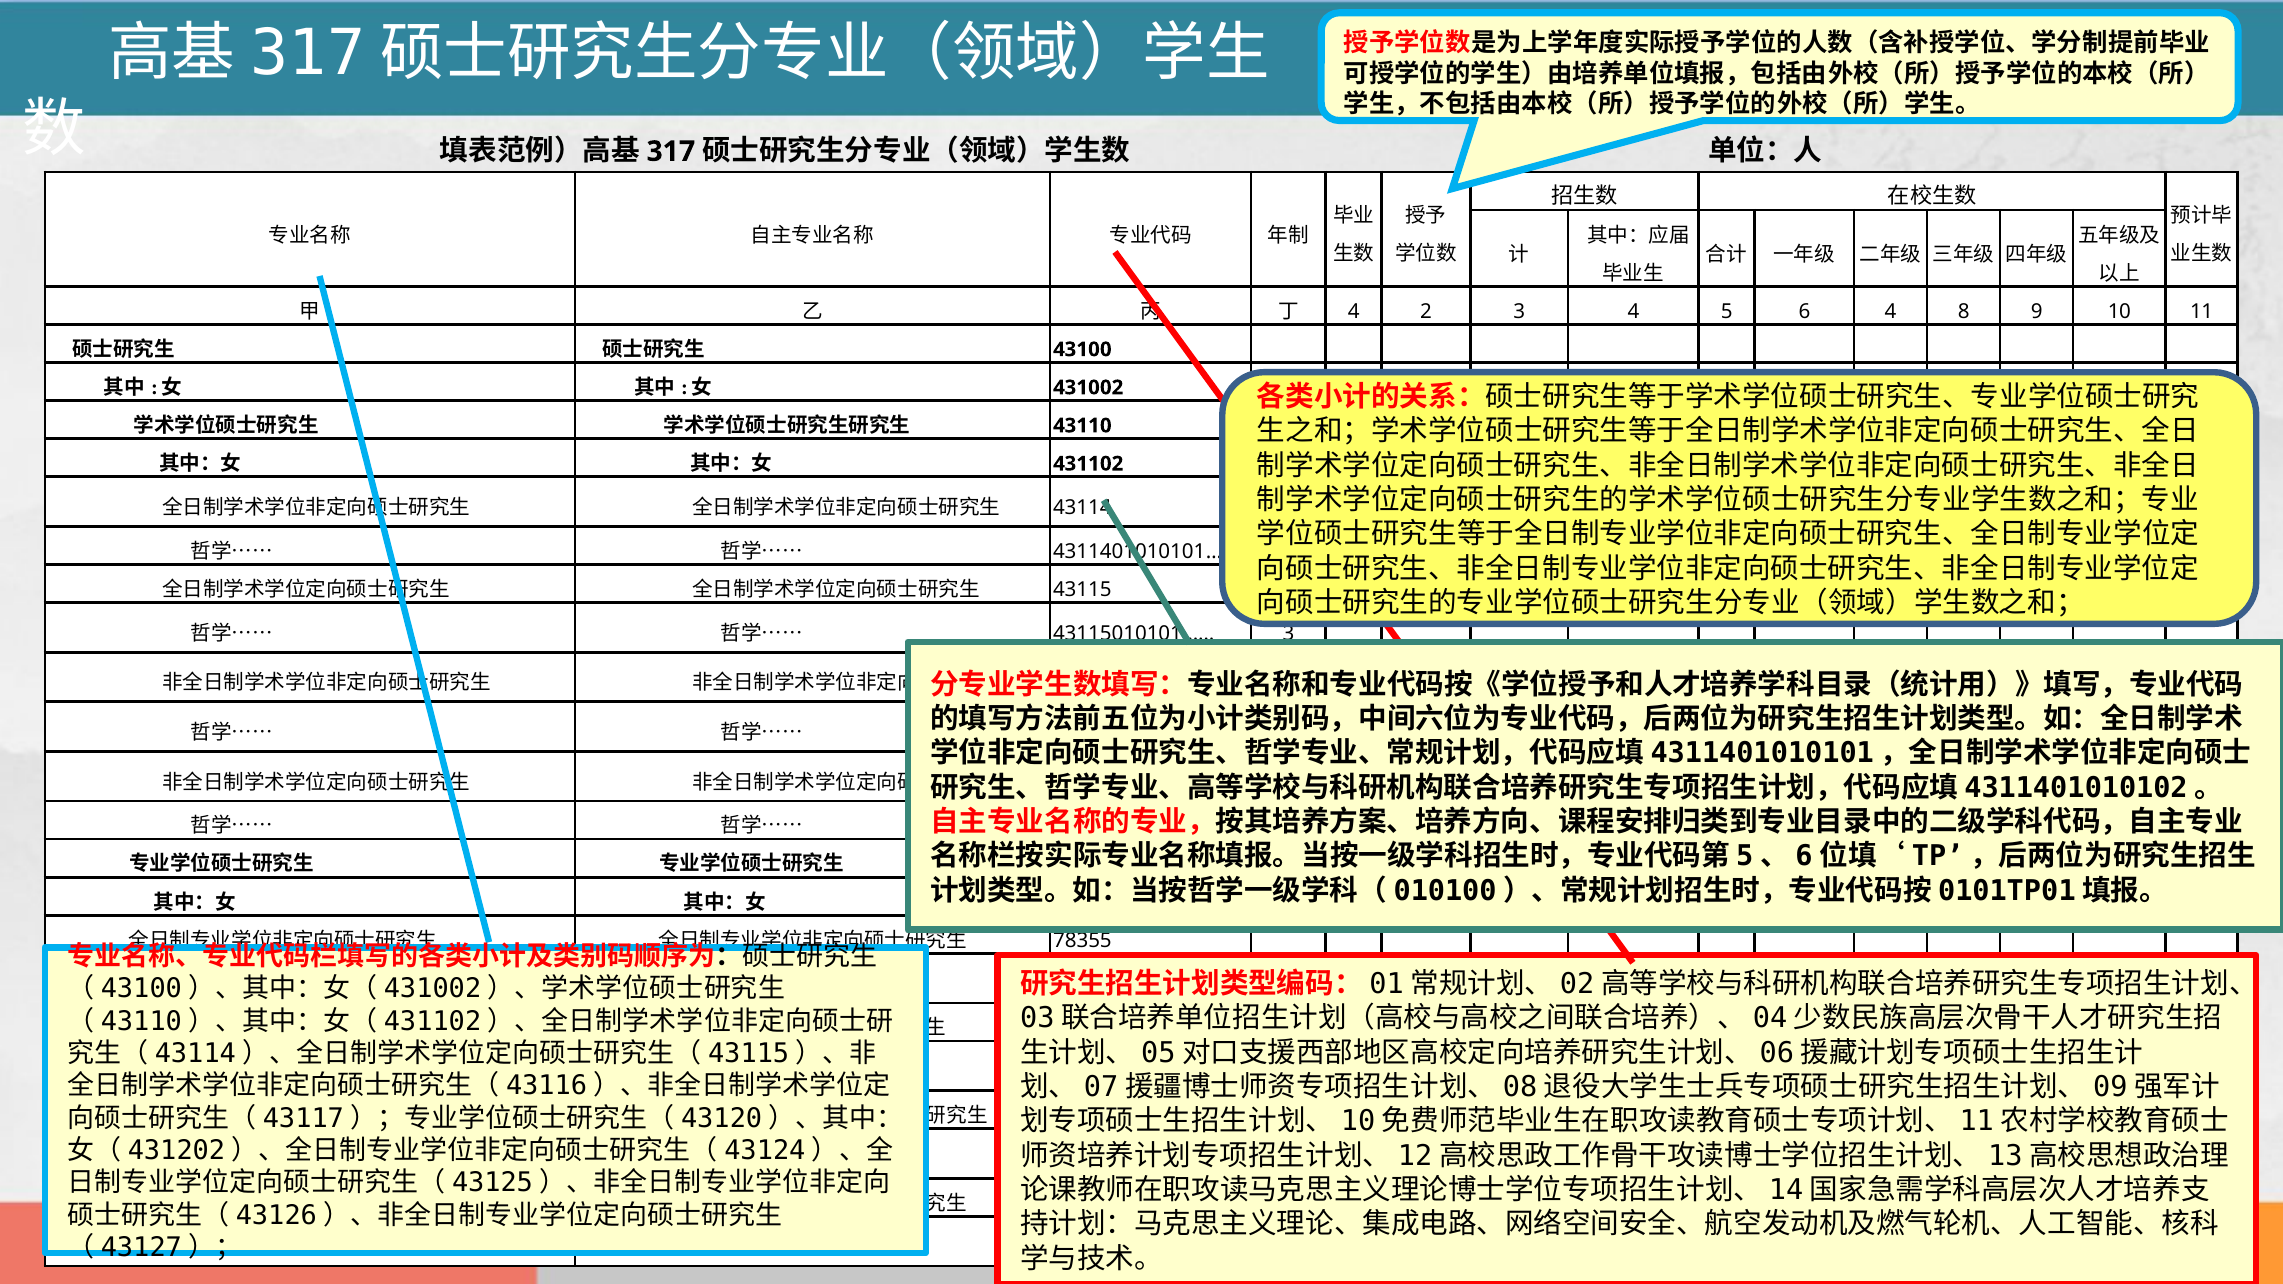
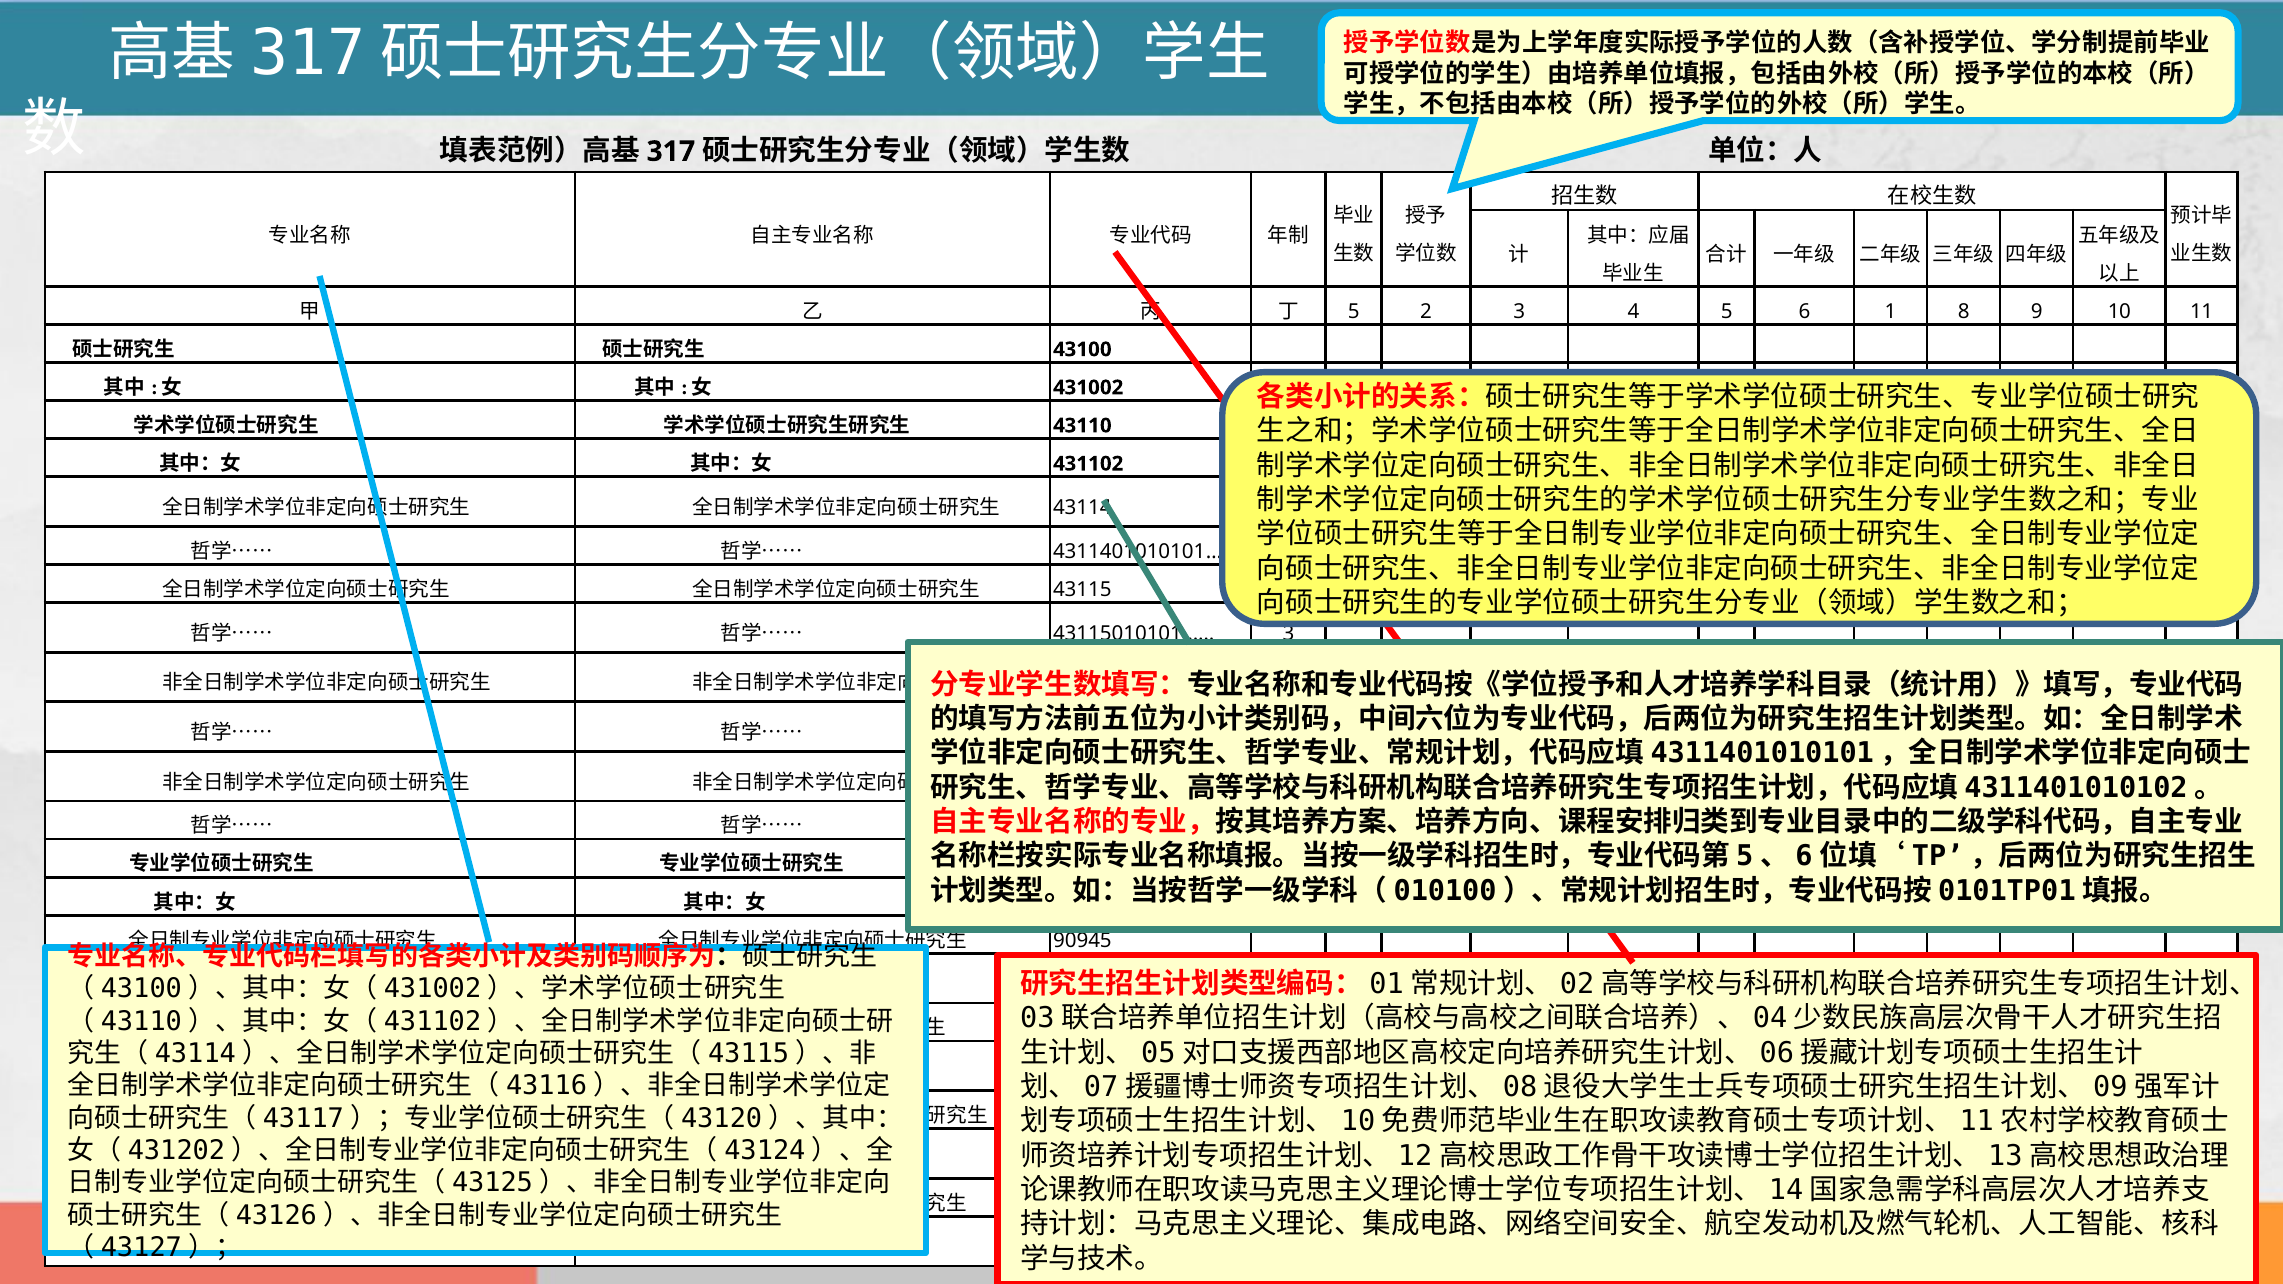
4 at (1354, 311): 4 -> 5
6 4: 4 -> 1
78355: 78355 -> 90945
